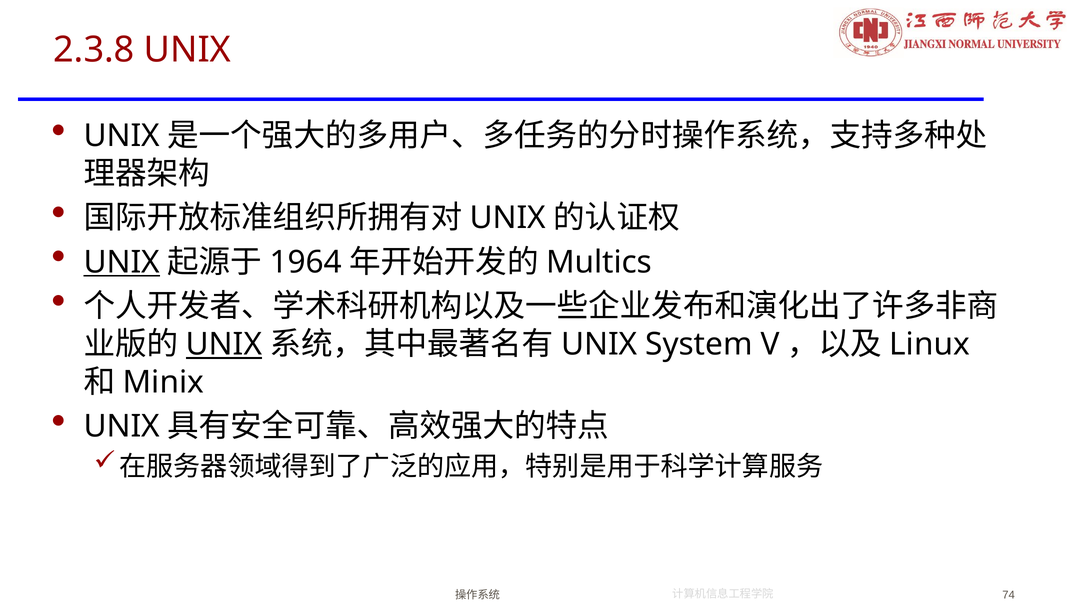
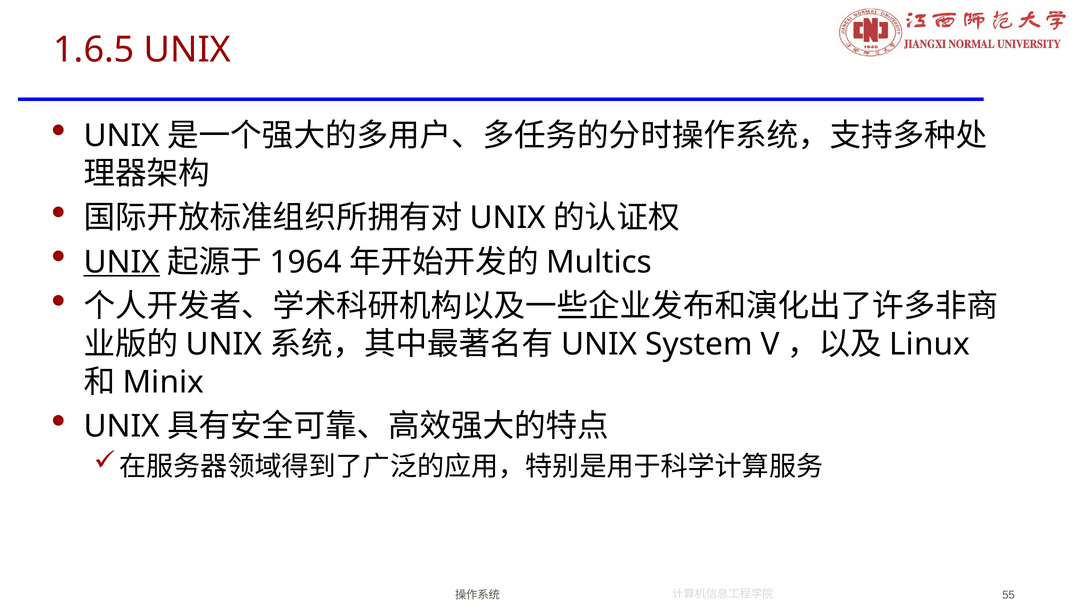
2.3.8: 2.3.8 -> 1.6.5
UNIX at (224, 344) underline: present -> none
74: 74 -> 55
